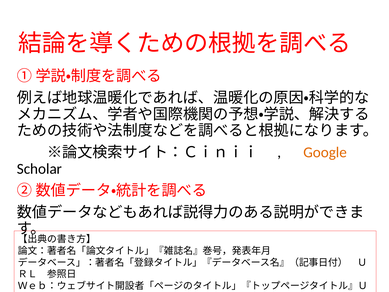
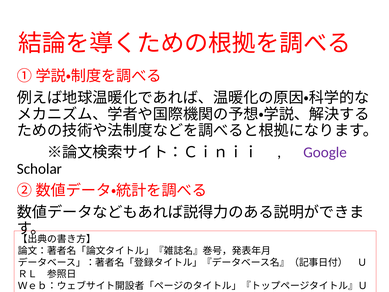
Google colour: orange -> purple
